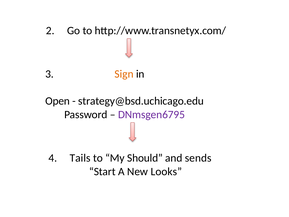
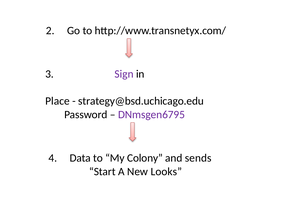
Sign colour: orange -> purple
Open: Open -> Place
Tails: Tails -> Data
Should: Should -> Colony
